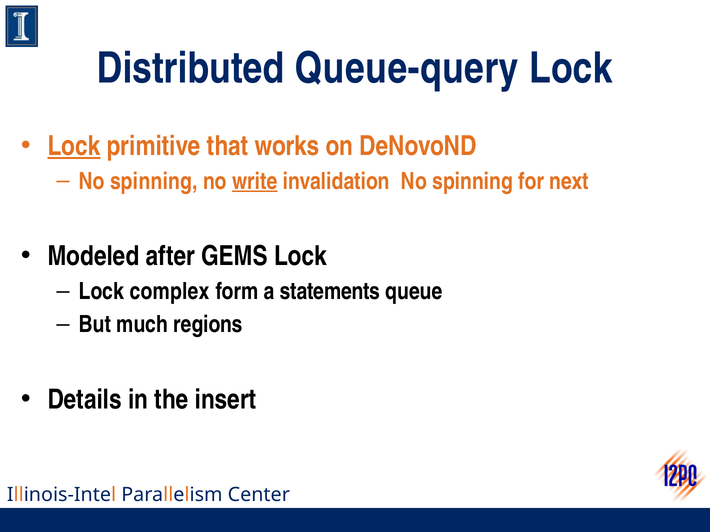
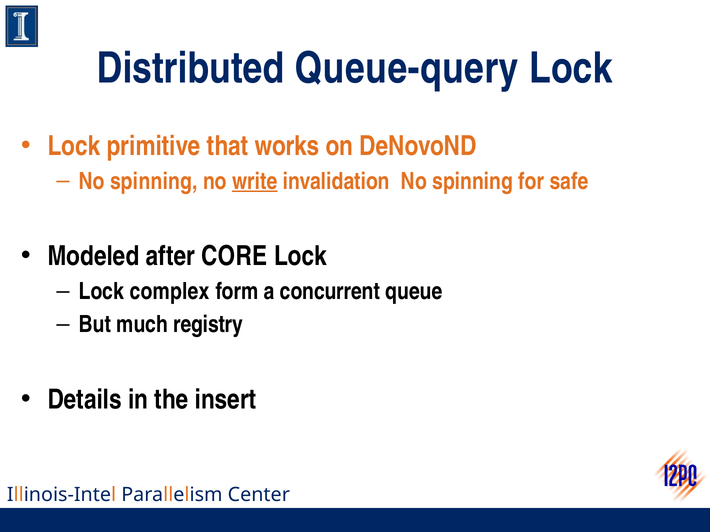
Lock at (74, 146) underline: present -> none
next: next -> safe
GEMS: GEMS -> CORE
statements: statements -> concurrent
regions: regions -> registry
